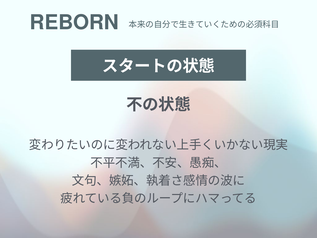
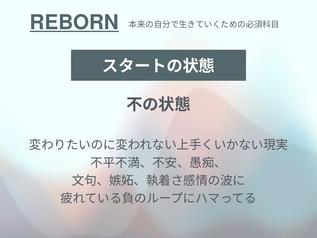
REBORN underline: none -> present
